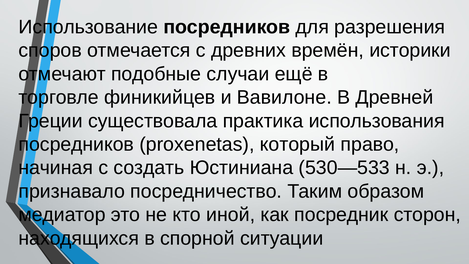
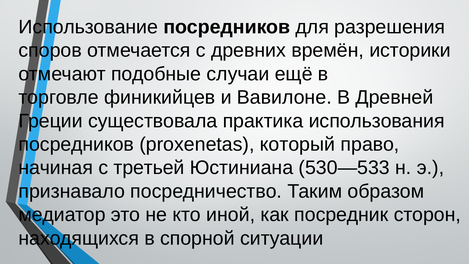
создать: создать -> третьей
